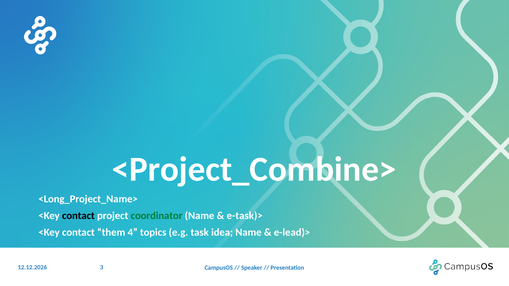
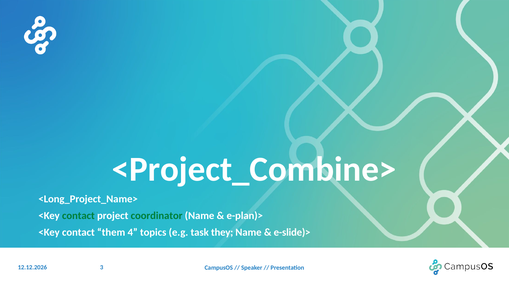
contact at (78, 216) colour: black -> green
e-task)>: e-task)> -> e-plan)>
idea: idea -> they
e-lead)>: e-lead)> -> e-slide)>
